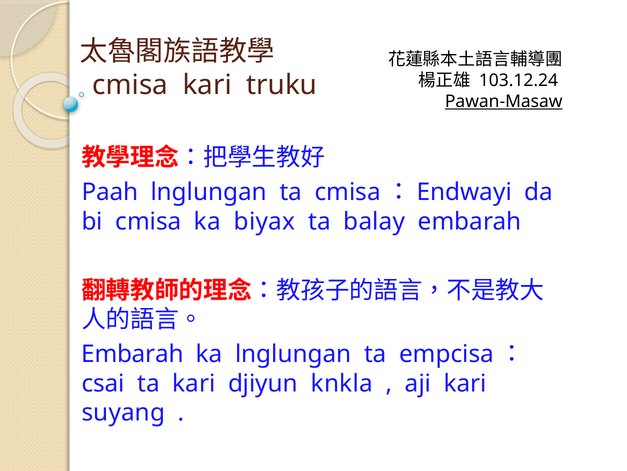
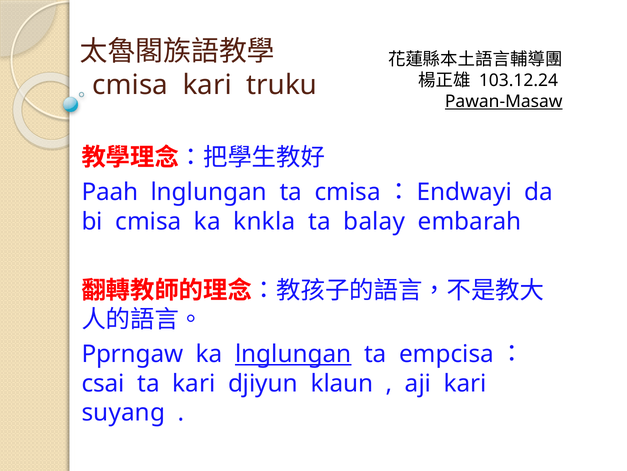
biyax: biyax -> knkla
Embarah at (133, 354): Embarah -> Pprngaw
lnglungan at (293, 354) underline: none -> present
knkla: knkla -> klaun
